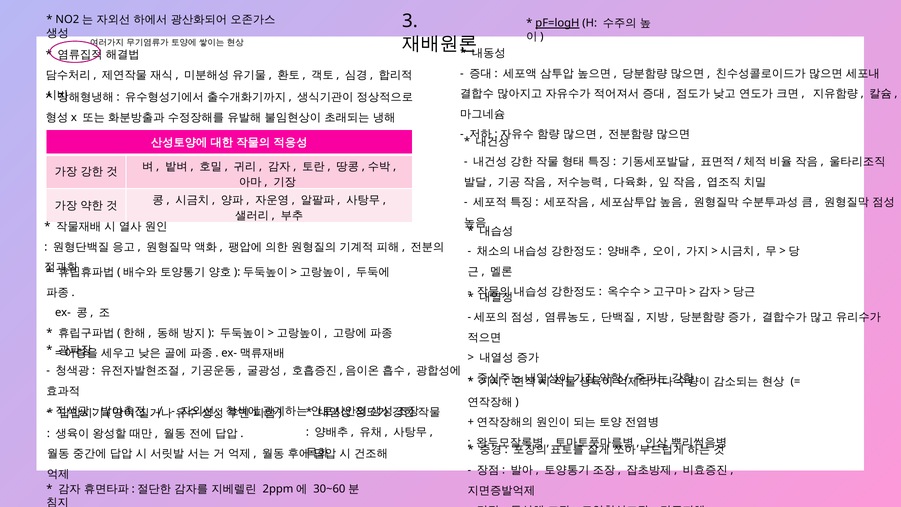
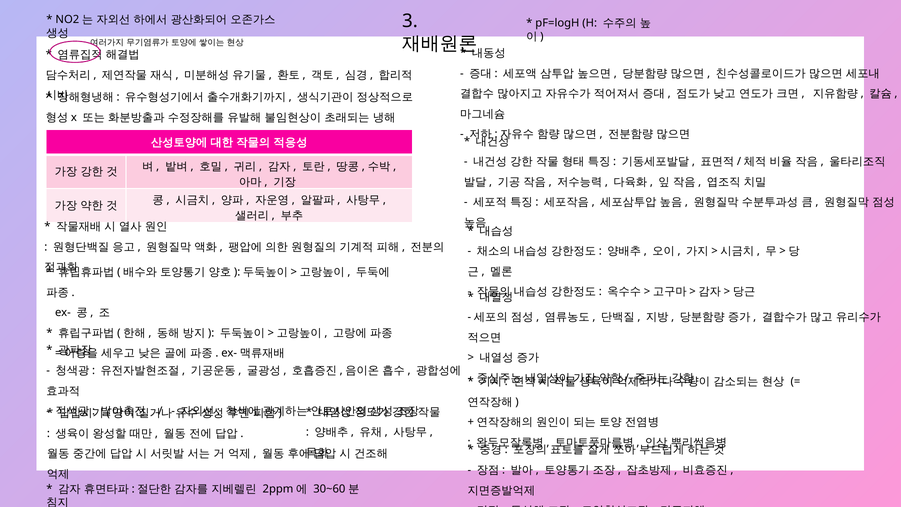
pF=logH underline: present -> none
